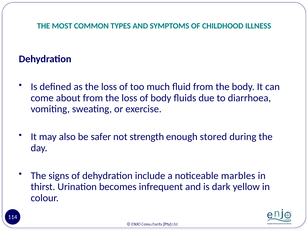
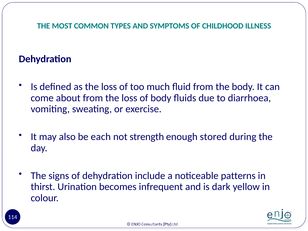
safer: safer -> each
marbles: marbles -> patterns
